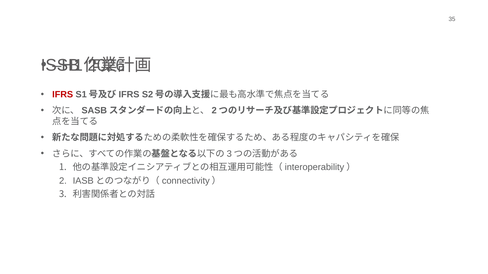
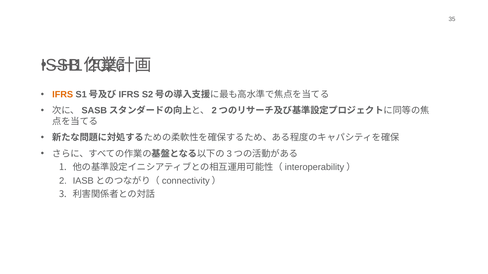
IFRS colour: red -> orange
